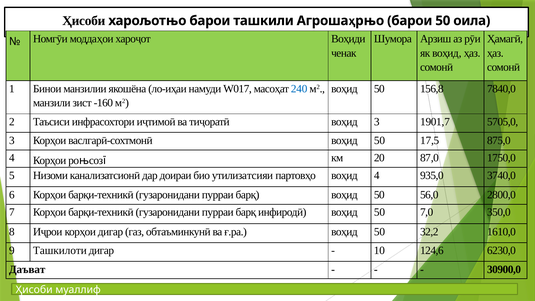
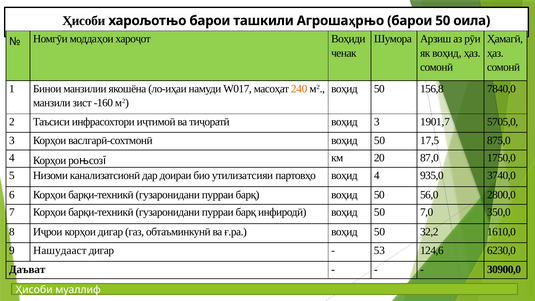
240 colour: blue -> orange
Ташкилоти: Ташкилоти -> Нашудааст
10: 10 -> 53
